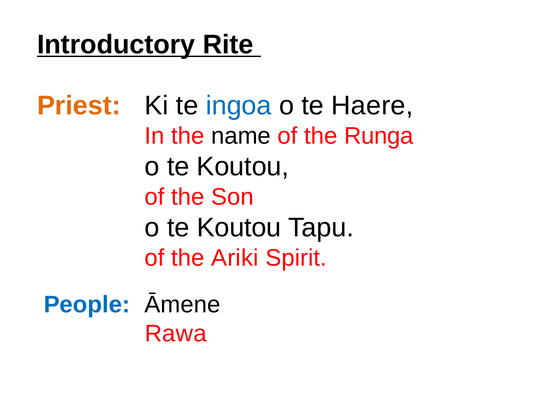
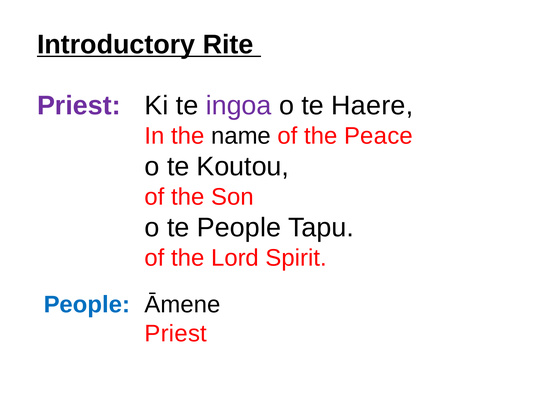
Priest at (79, 105) colour: orange -> purple
ingoa colour: blue -> purple
Runga: Runga -> Peace
Koutou at (239, 227): Koutou -> People
Ariki: Ariki -> Lord
Rawa at (176, 333): Rawa -> Priest
